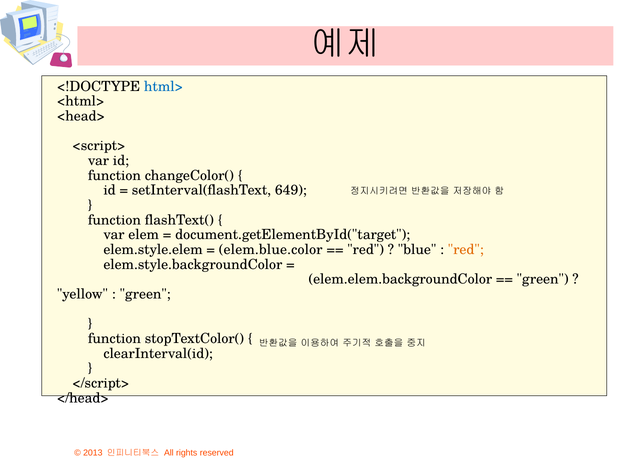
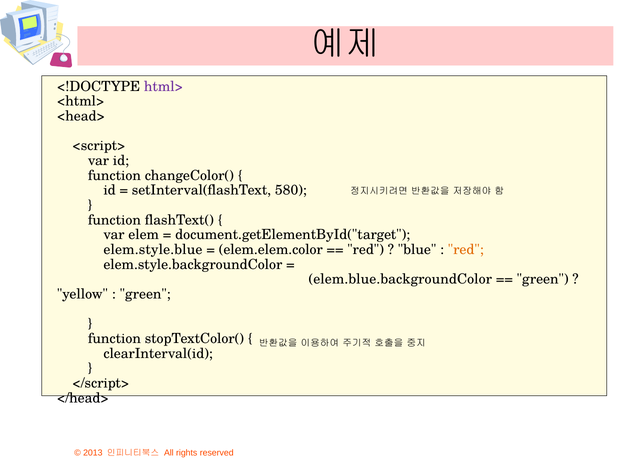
html> colour: blue -> purple
649: 649 -> 580
elem.style.elem: elem.style.elem -> elem.style.blue
elem.blue.color: elem.blue.color -> elem.elem.color
elem.elem.backgroundColor: elem.elem.backgroundColor -> elem.blue.backgroundColor
